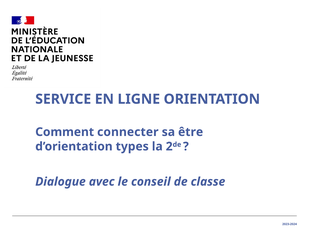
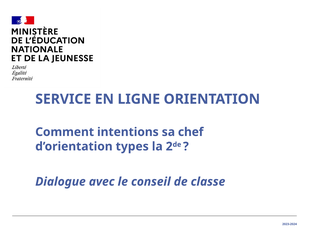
connecter: connecter -> intentions
être: être -> chef
